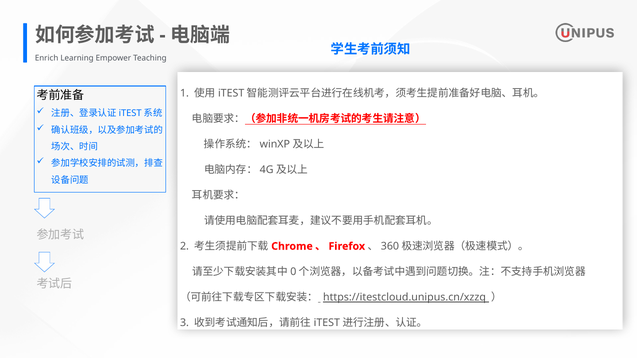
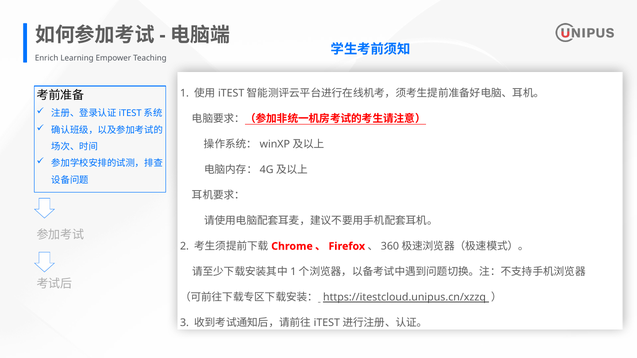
0 at (293, 272): 0 -> 1
